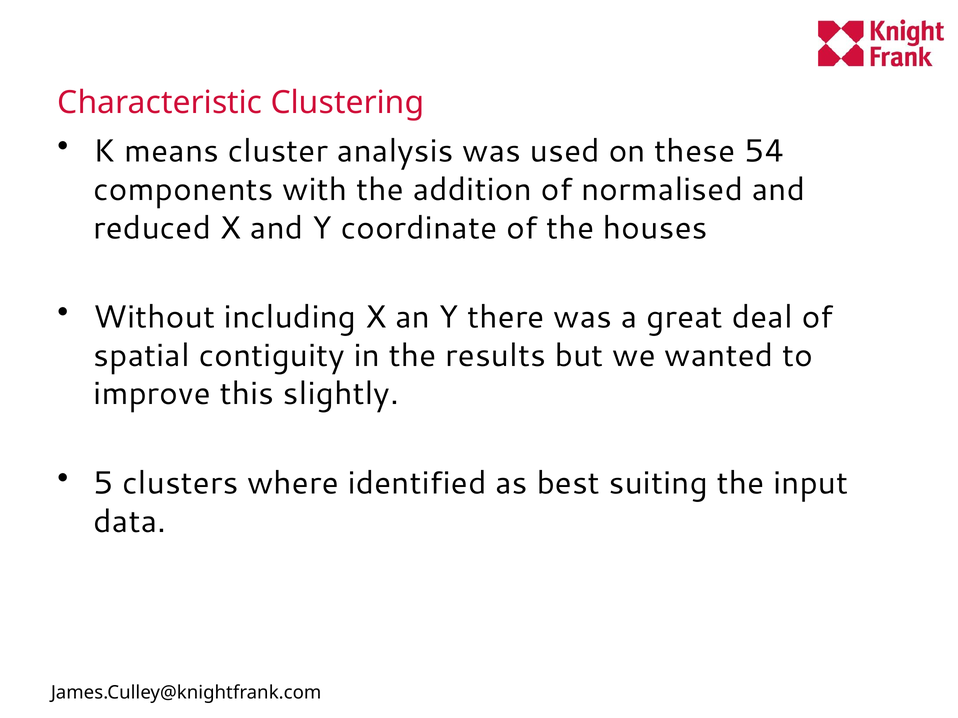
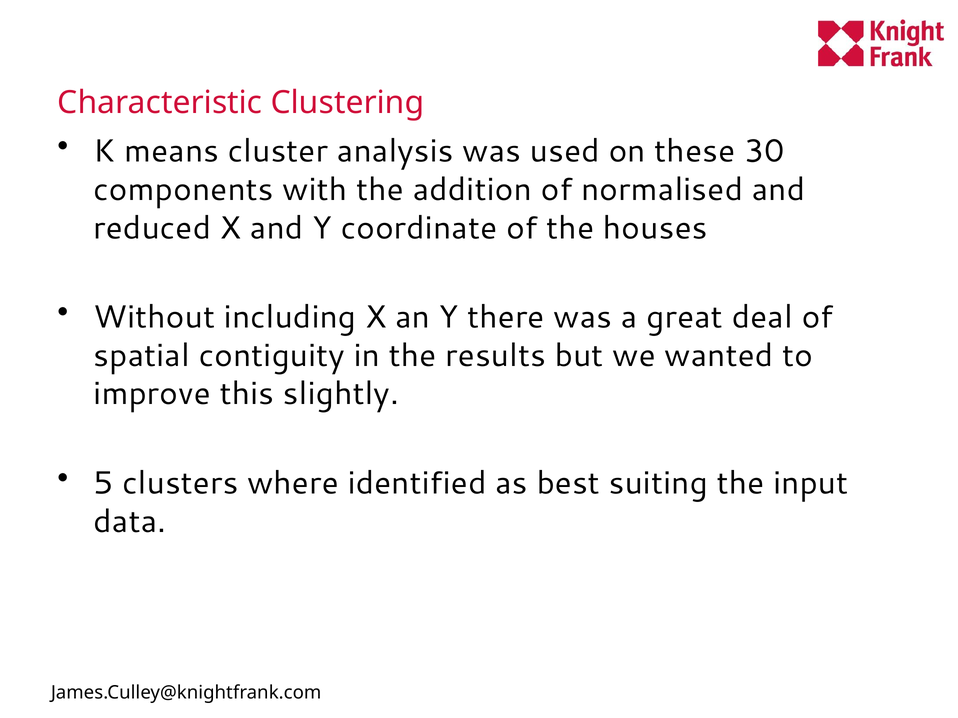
54: 54 -> 30
